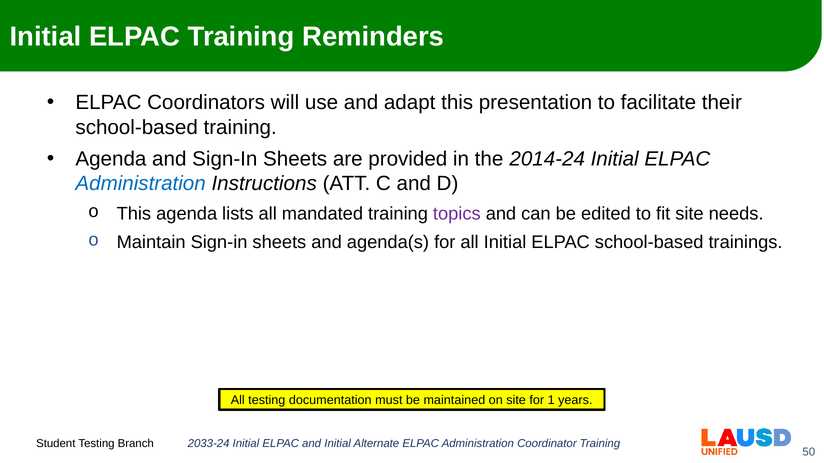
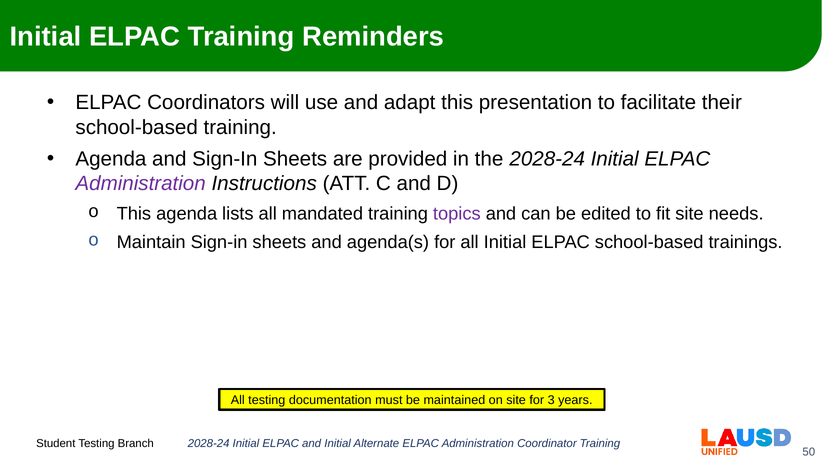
the 2014-24: 2014-24 -> 2028-24
Administration at (141, 184) colour: blue -> purple
1: 1 -> 3
2033-24 at (209, 444): 2033-24 -> 2028-24
